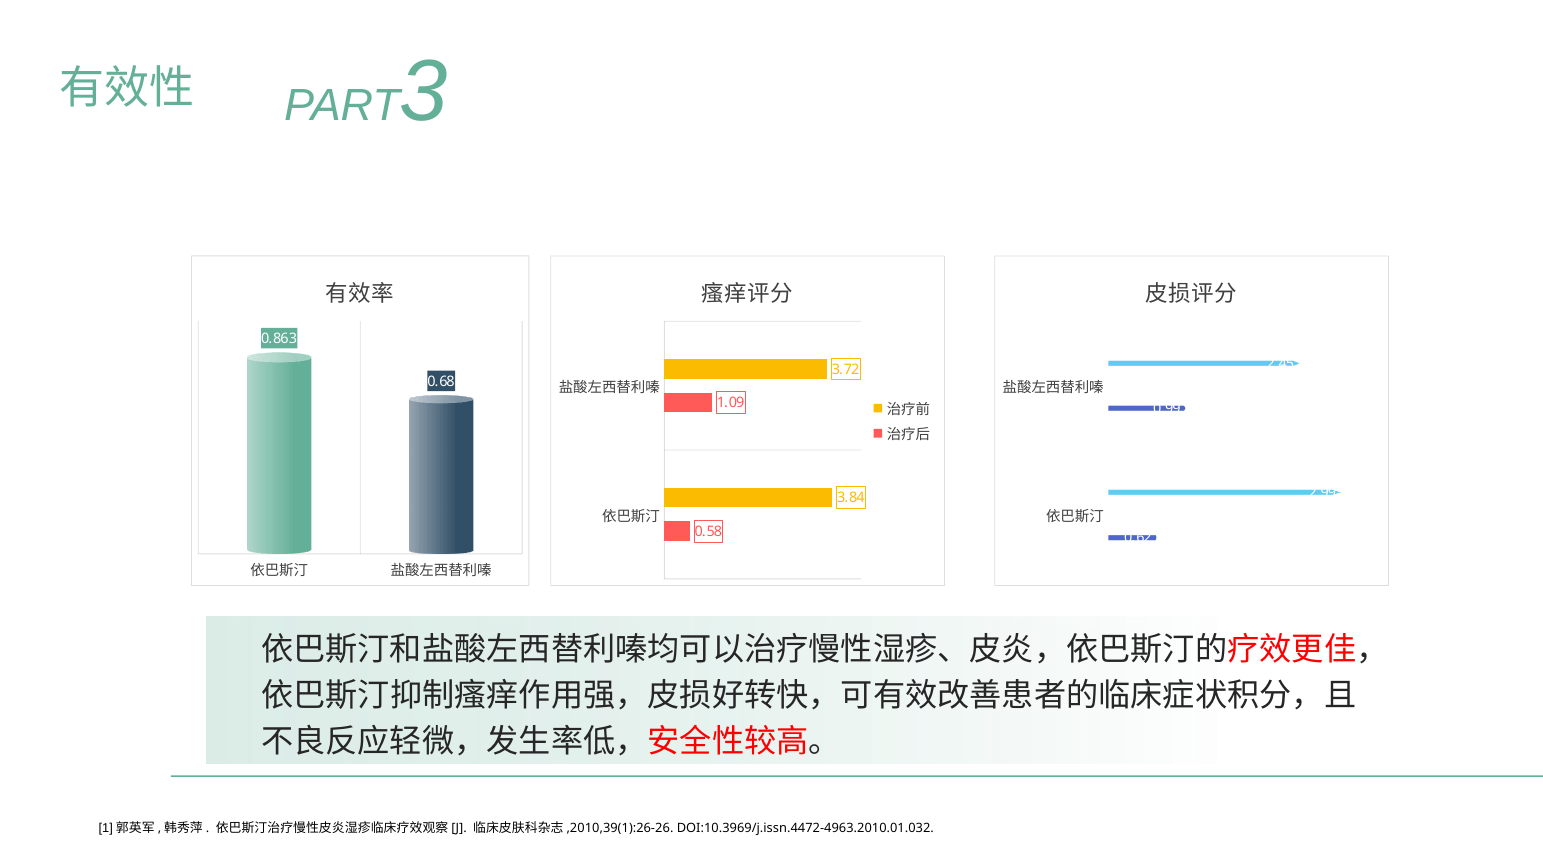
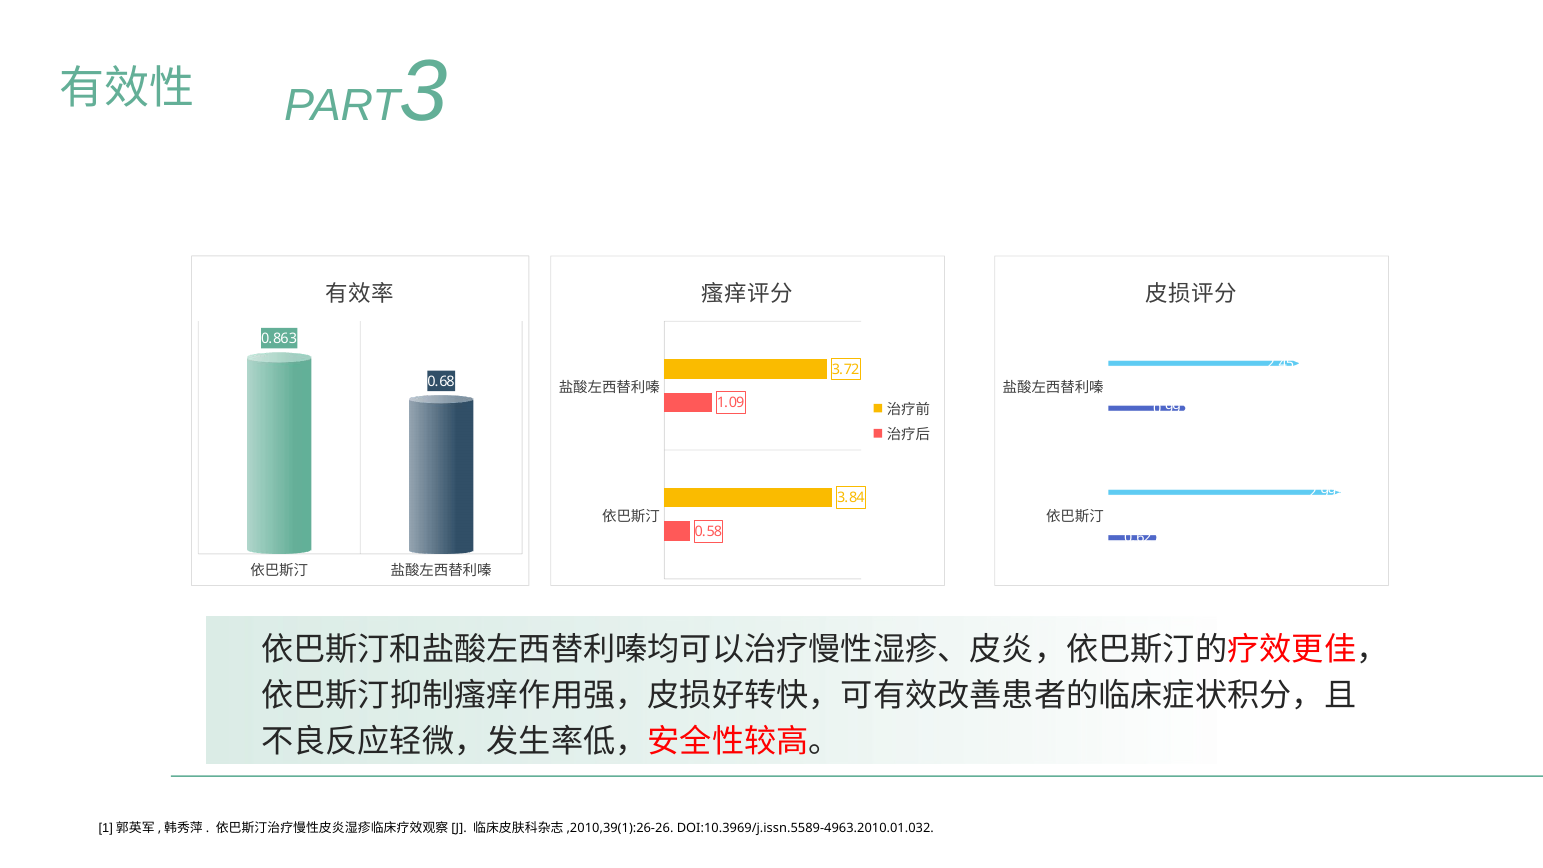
DOI:10.3969/j.issn.4472-4963.2010.01.032: DOI:10.3969/j.issn.4472-4963.2010.01.032 -> DOI:10.3969/j.issn.5589-4963.2010.01.032
